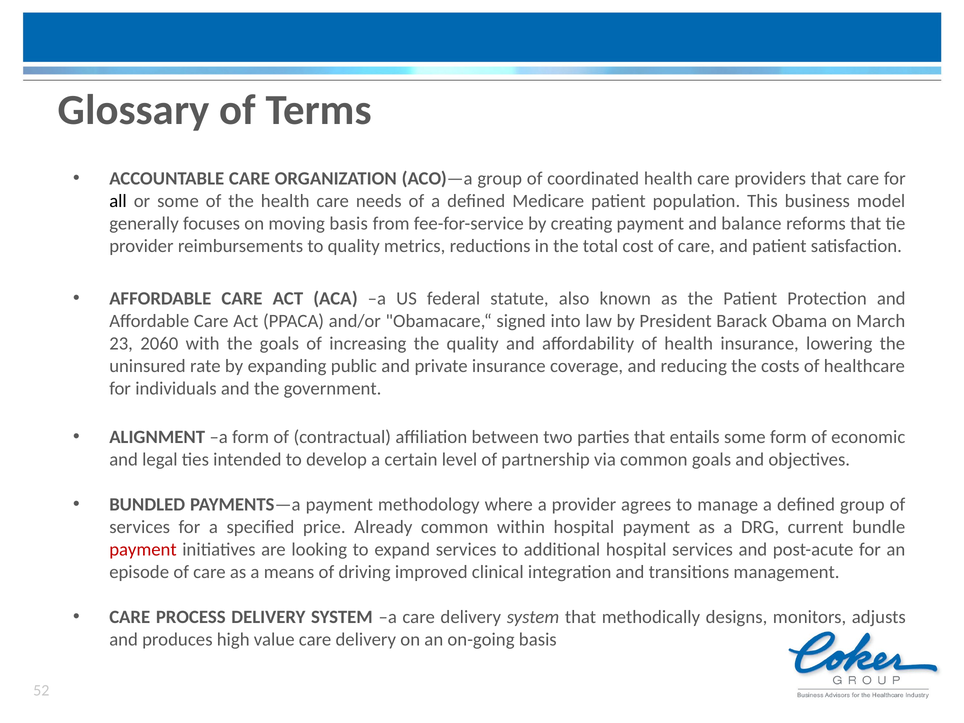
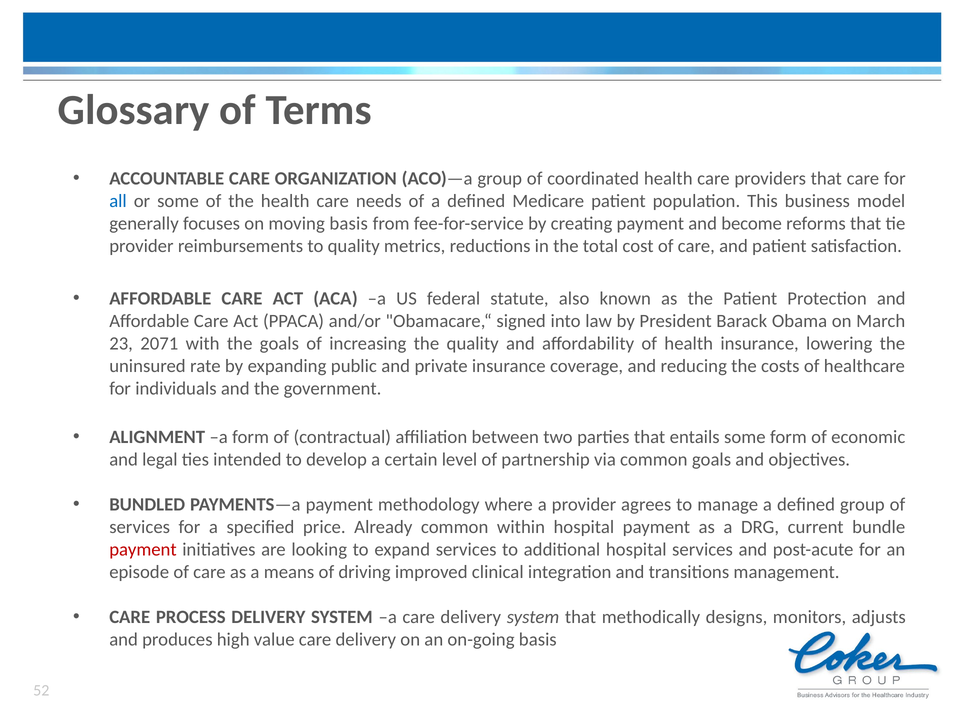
all colour: black -> blue
balance: balance -> become
2060: 2060 -> 2071
